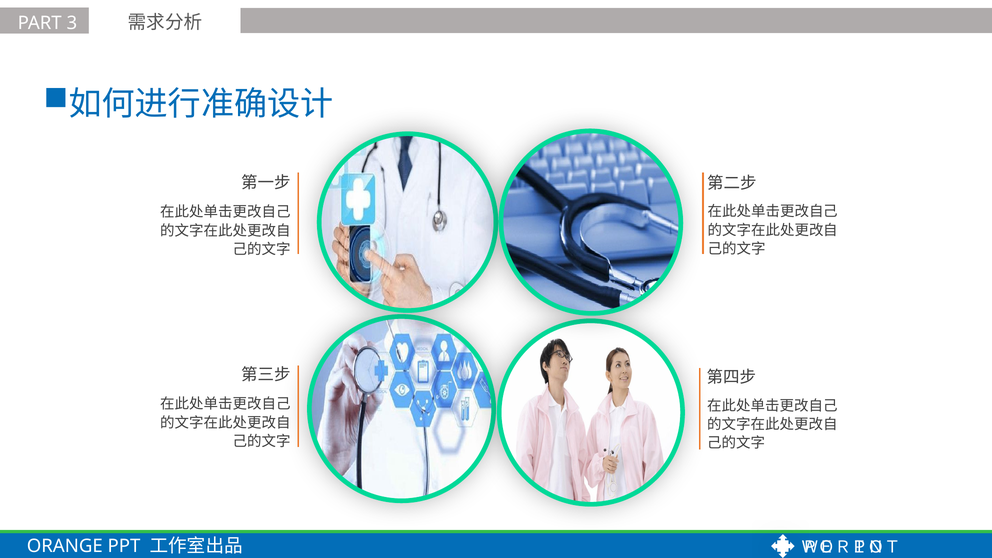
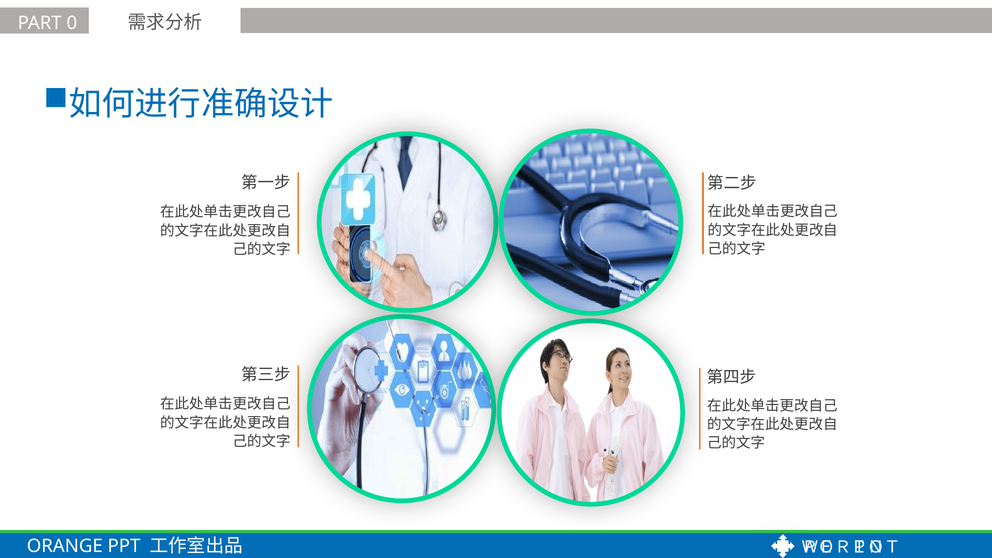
3: 3 -> 0
